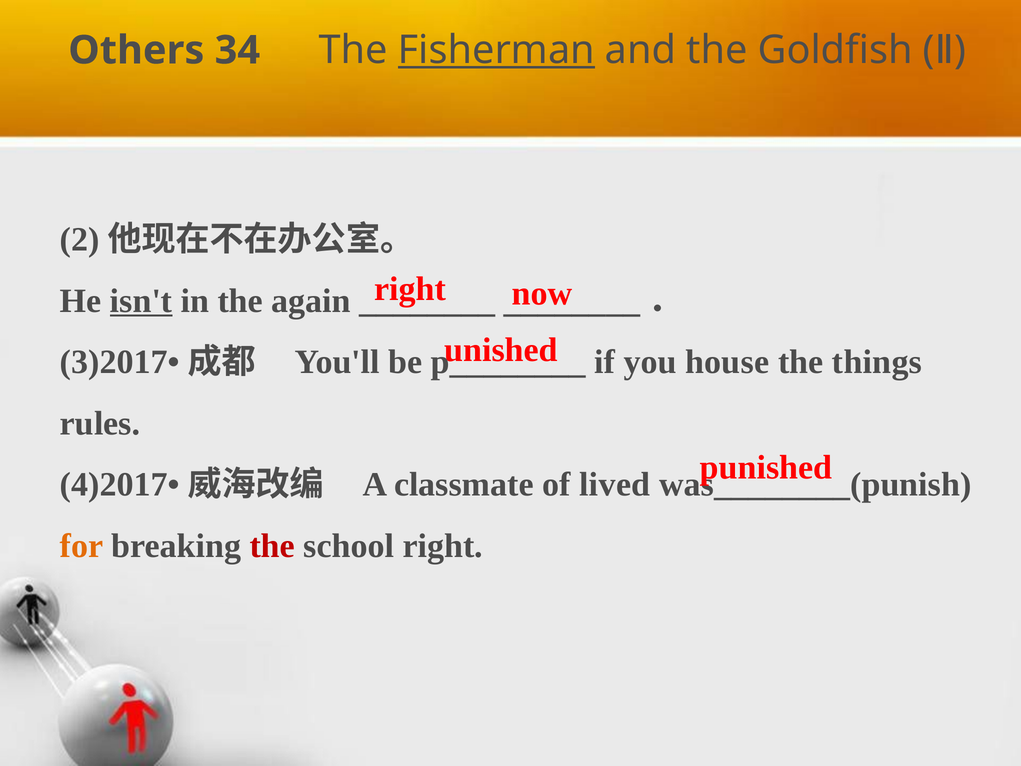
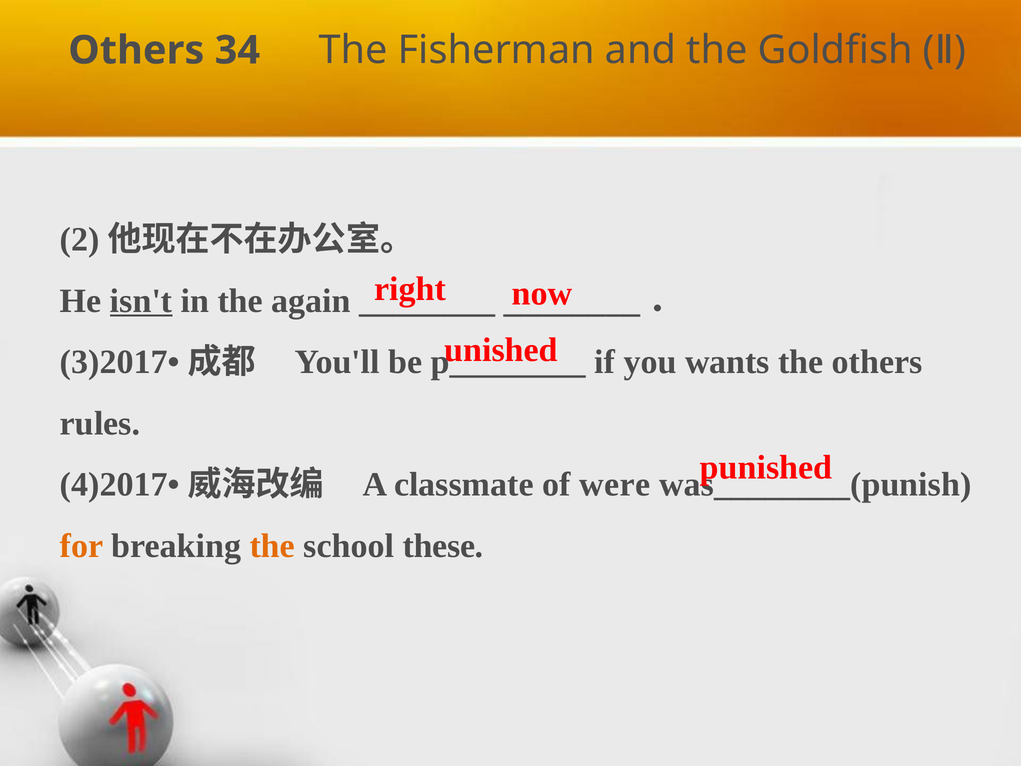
Fisherman underline: present -> none
house: house -> wants
the things: things -> others
lived: lived -> were
the at (272, 546) colour: red -> orange
school right: right -> these
